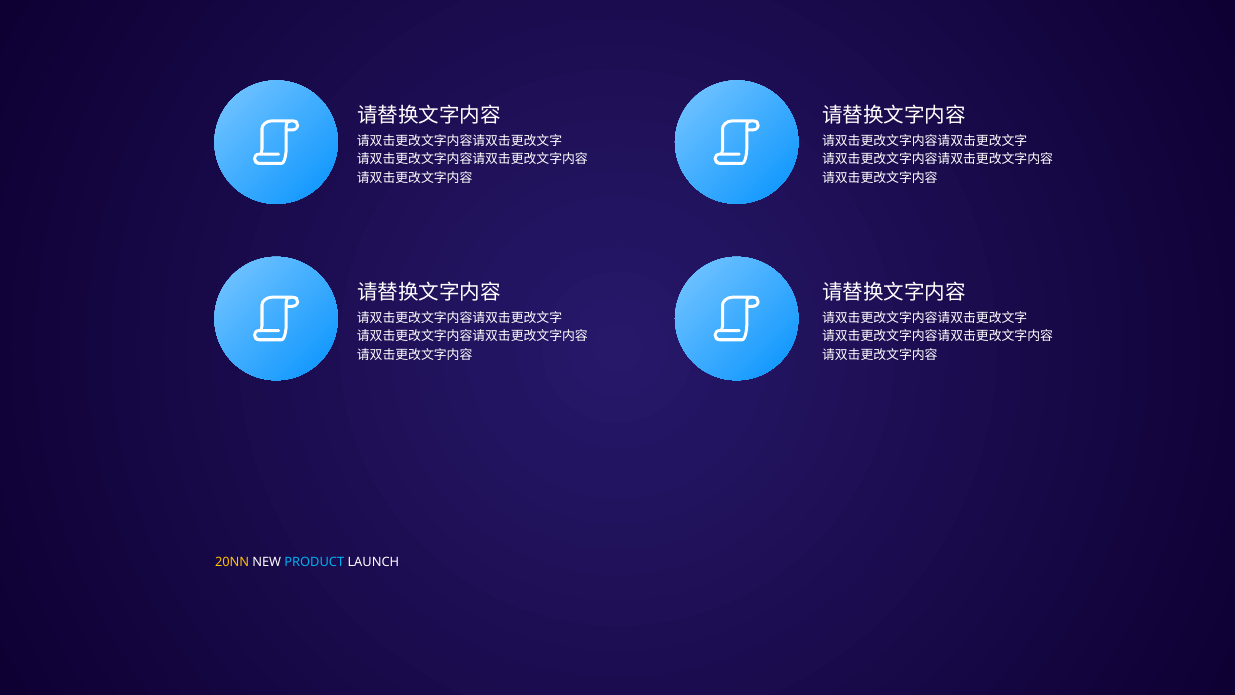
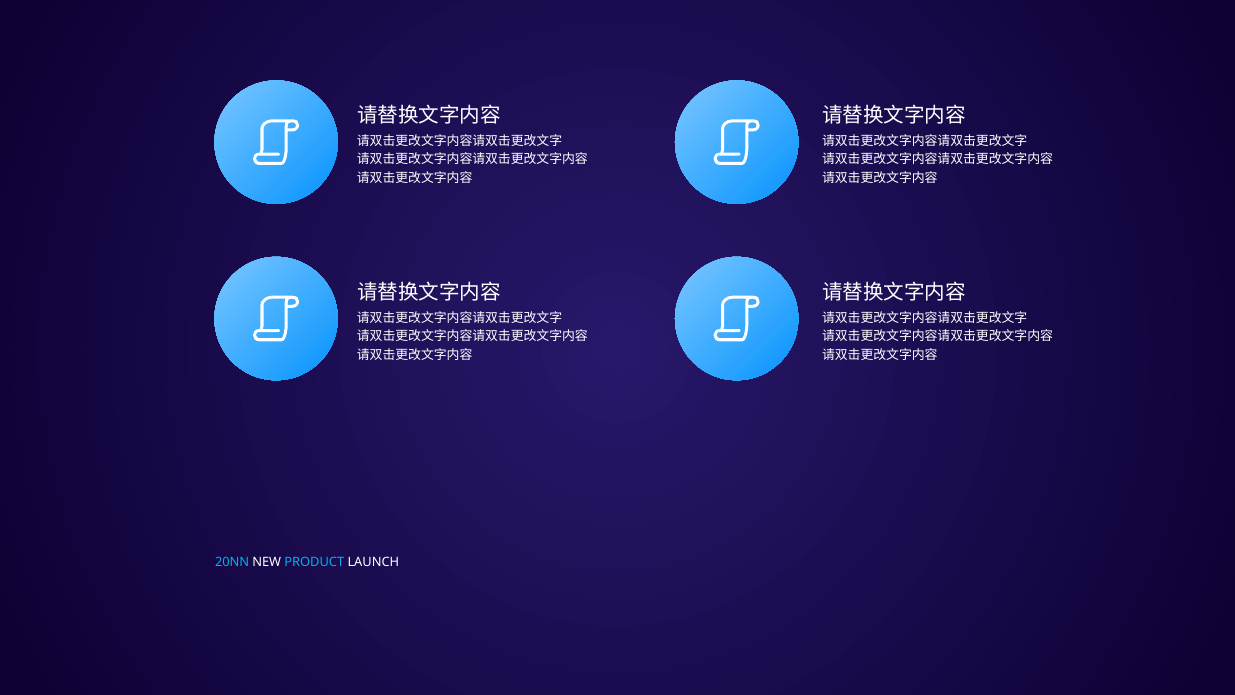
20NN colour: yellow -> light blue
